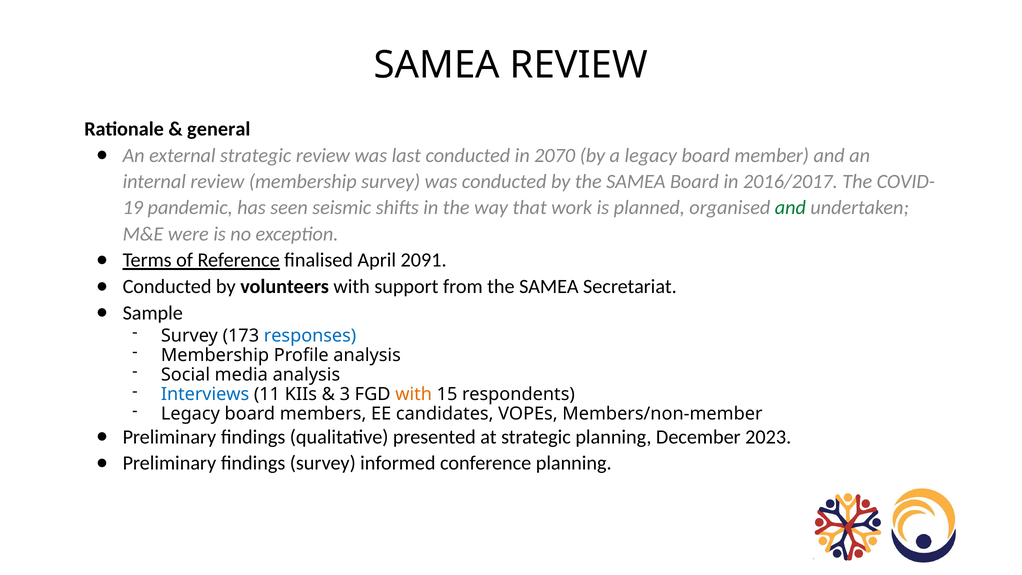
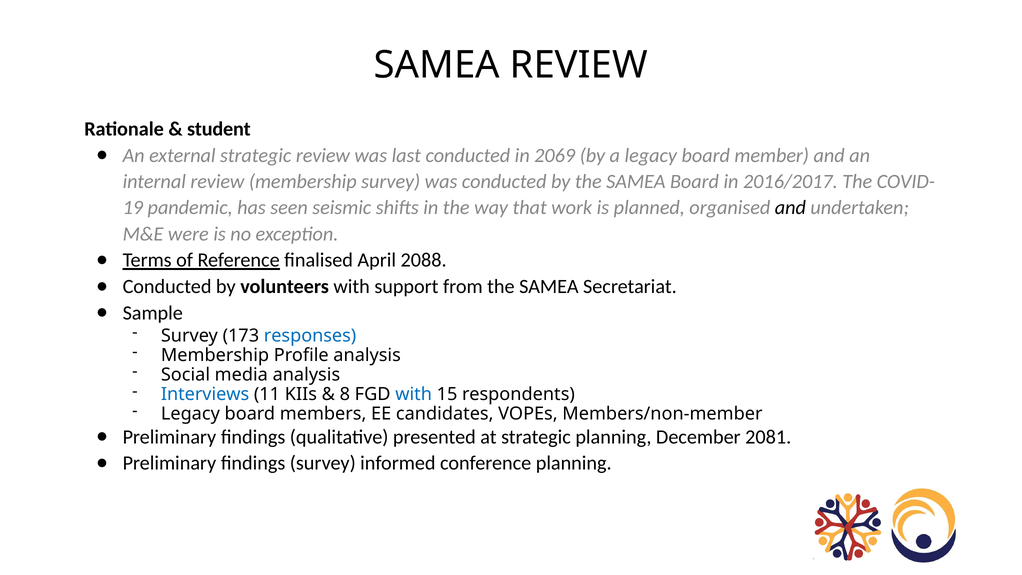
general: general -> student
2070: 2070 -> 2069
and at (790, 208) colour: green -> black
2091: 2091 -> 2088
3: 3 -> 8
with at (414, 394) colour: orange -> blue
2023: 2023 -> 2081
